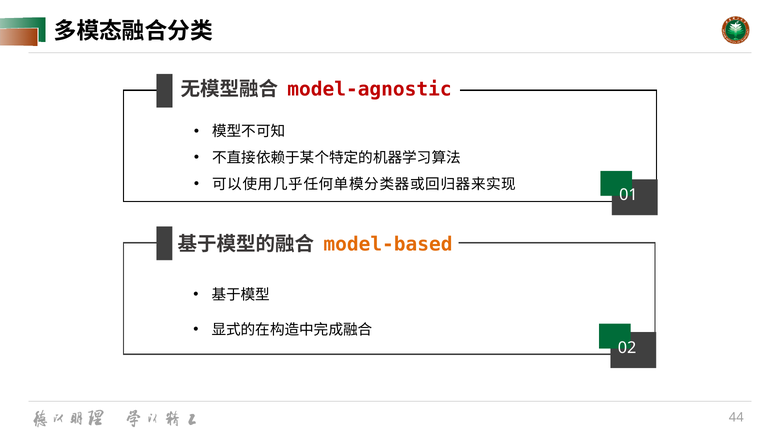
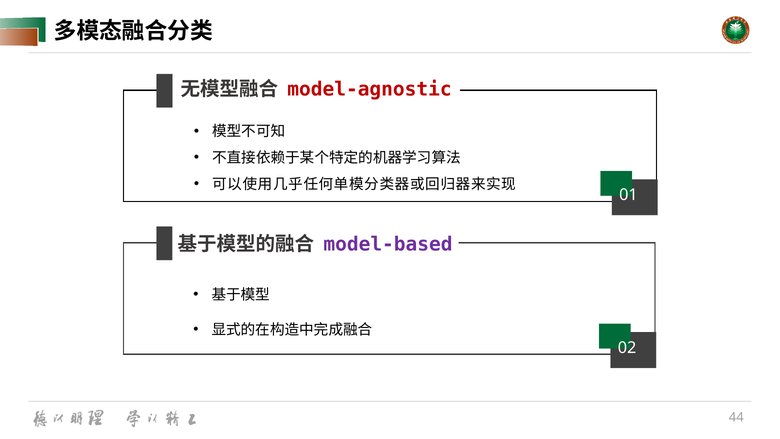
model-based colour: orange -> purple
